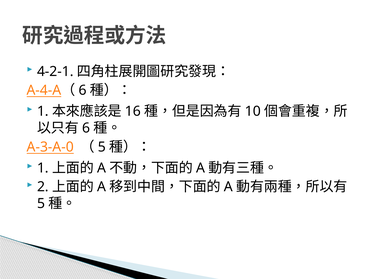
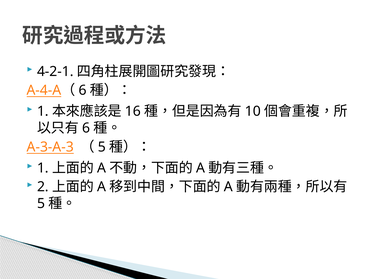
A-3-A-0: A-3-A-0 -> A-3-A-3
